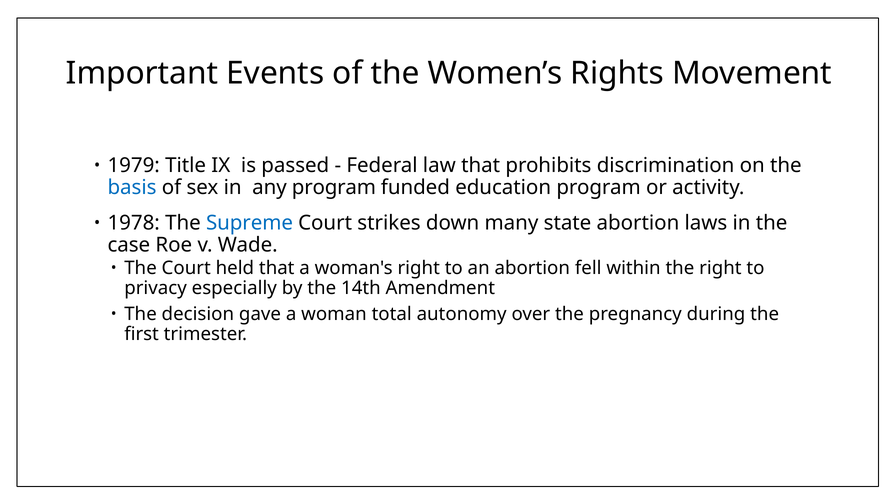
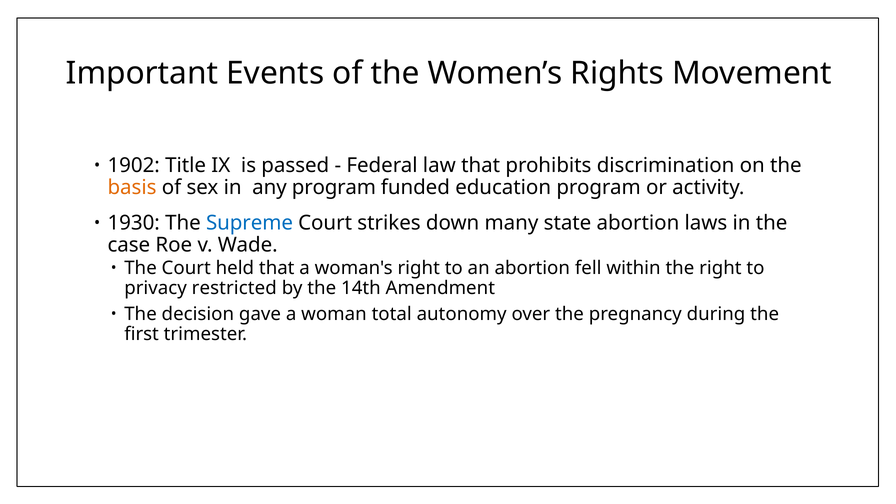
1979: 1979 -> 1902
basis colour: blue -> orange
1978: 1978 -> 1930
especially: especially -> restricted
